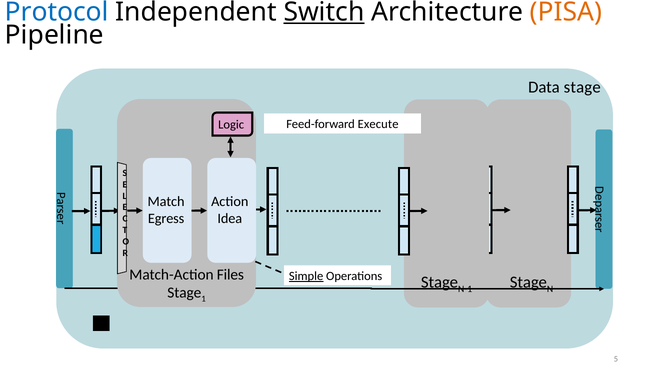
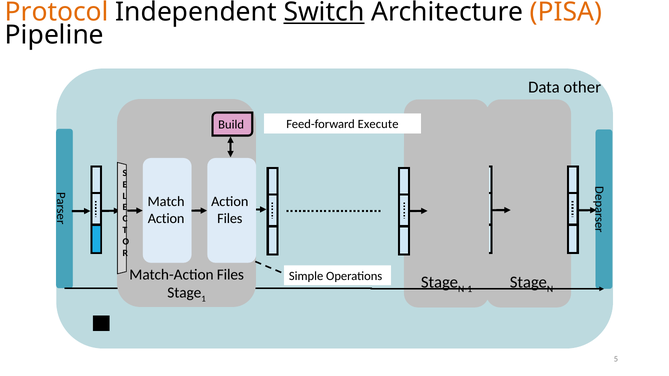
Protocol colour: blue -> orange
Data stage: stage -> other
Logic: Logic -> Build
Egress at (166, 219): Egress -> Action
Idea at (230, 219): Idea -> Files
Simple underline: present -> none
